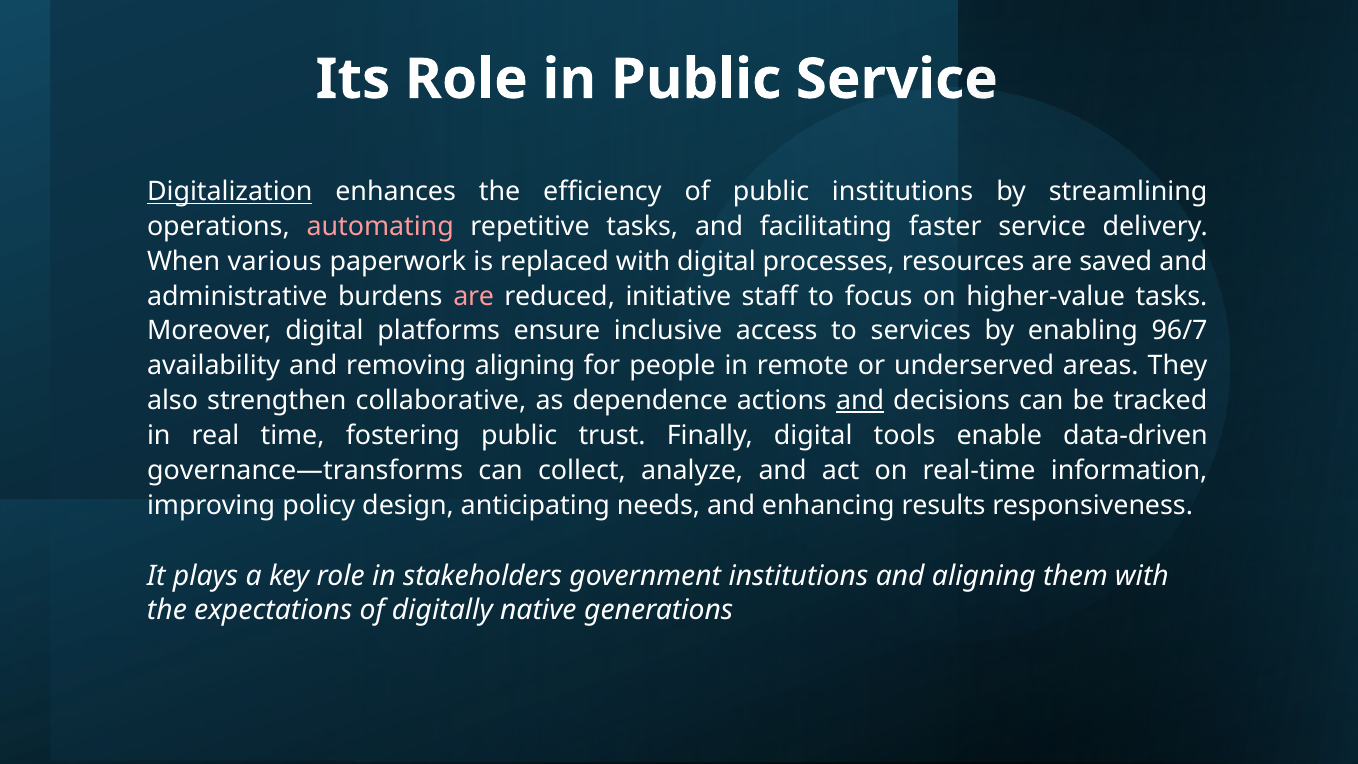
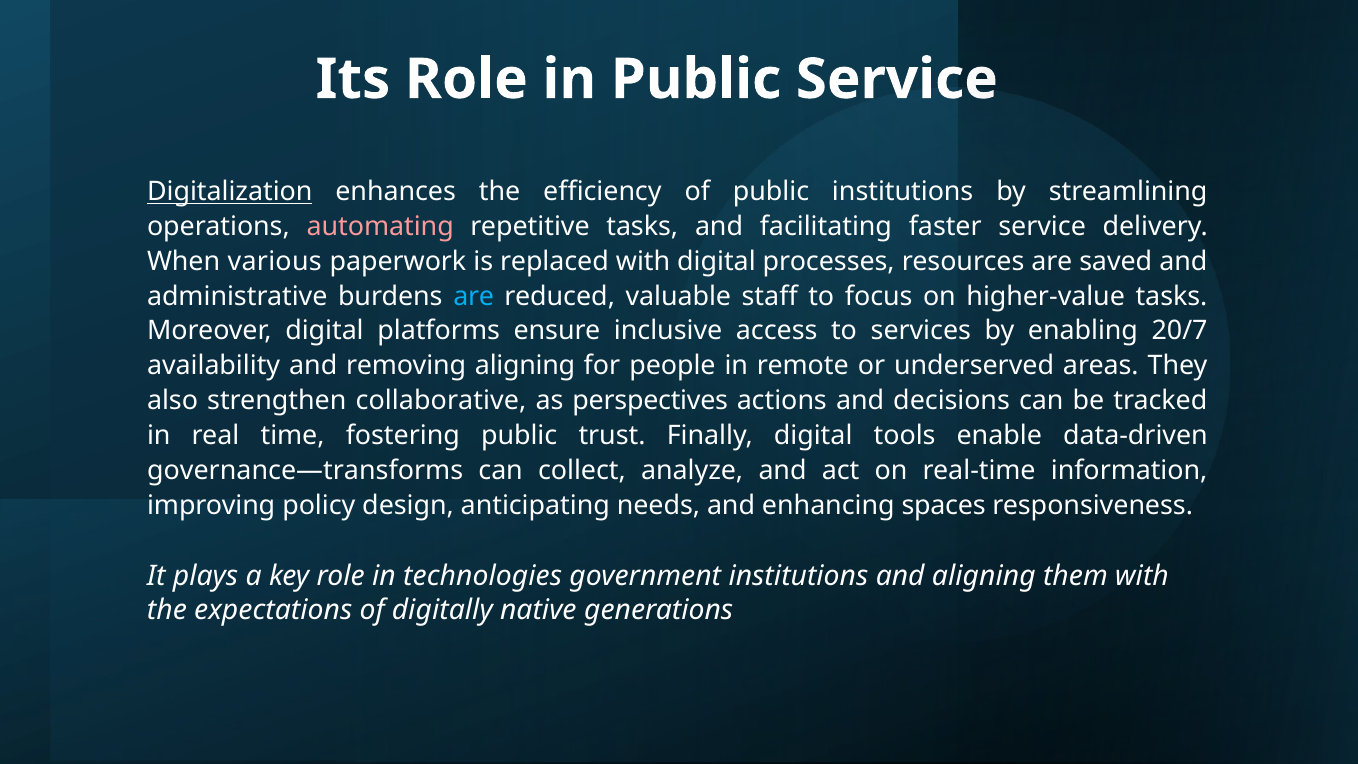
are at (474, 296) colour: pink -> light blue
initiative: initiative -> valuable
96/7: 96/7 -> 20/7
dependence: dependence -> perspectives
and at (860, 401) underline: present -> none
results: results -> spaces
stakeholders: stakeholders -> technologies
